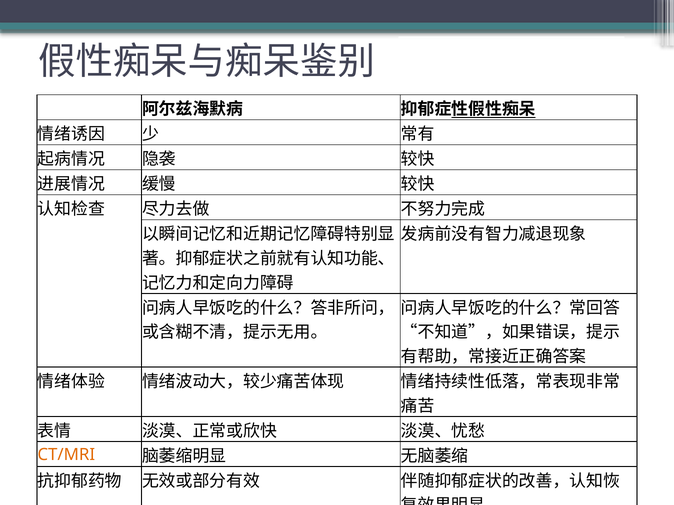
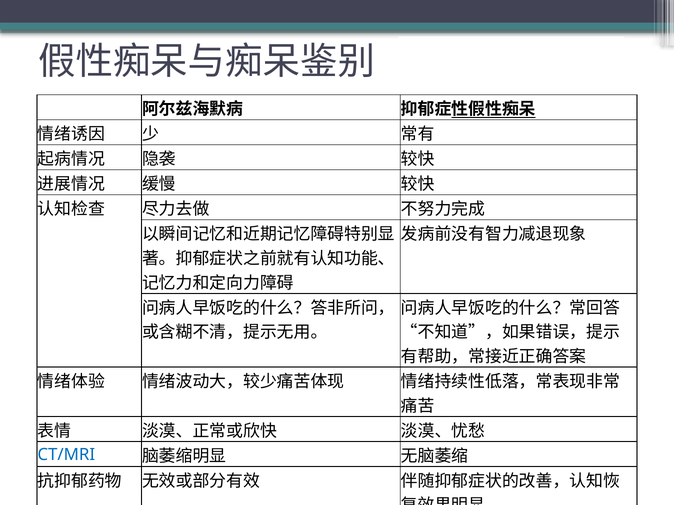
CT/MRI colour: orange -> blue
